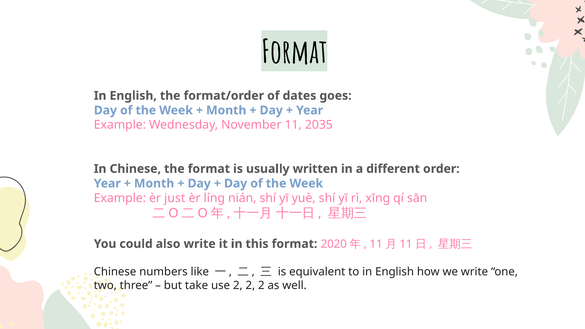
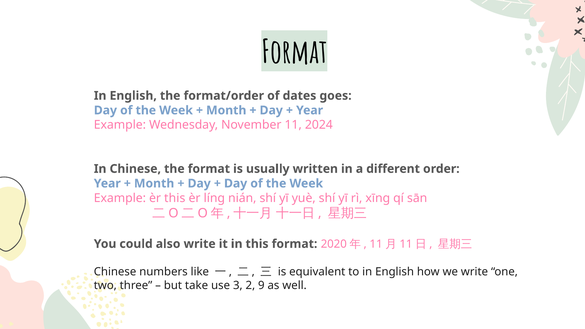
2035: 2035 -> 2024
èr just: just -> this
use 2: 2 -> 3
2 at (261, 285): 2 -> 9
